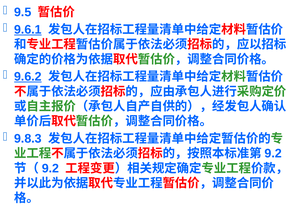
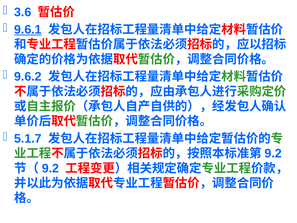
9.5: 9.5 -> 3.6
9.6.2 underline: present -> none
9.8.3: 9.8.3 -> 5.1.7
